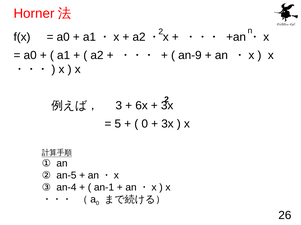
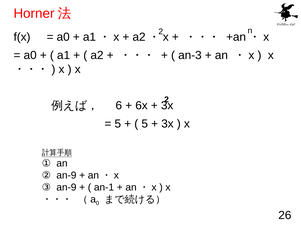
an-9: an-9 -> an-3
3: 3 -> 6
0 at (145, 124): 0 -> 5
② an-5: an-5 -> an-9
③ an-4: an-4 -> an-9
